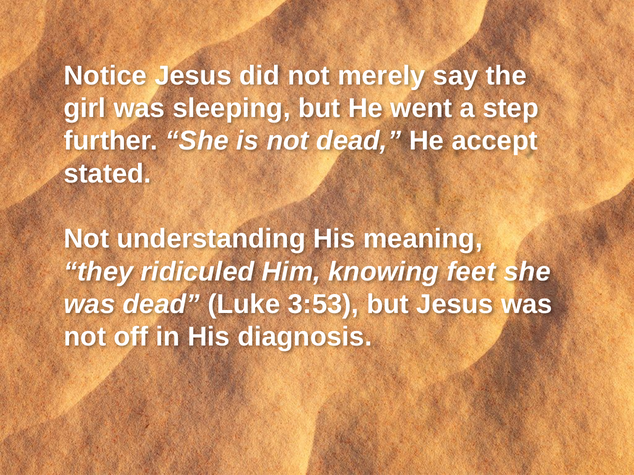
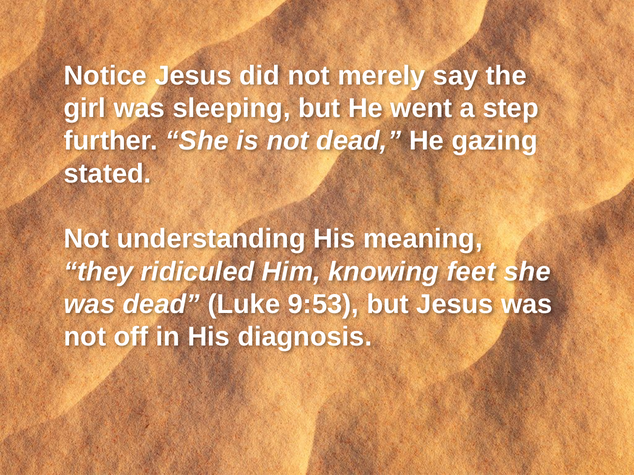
accept: accept -> gazing
3:53: 3:53 -> 9:53
